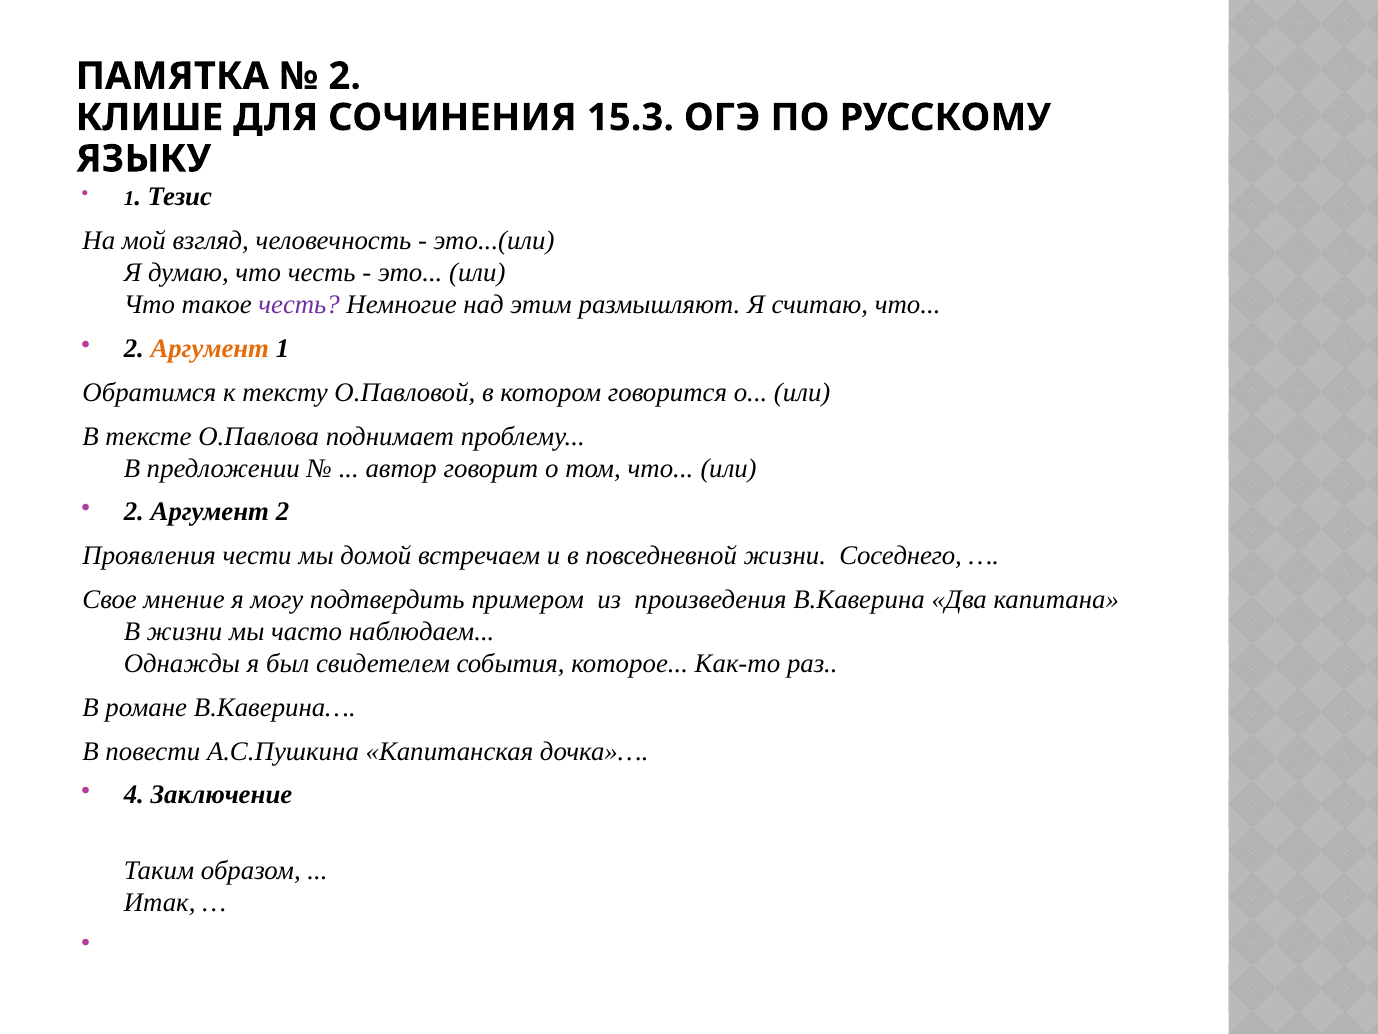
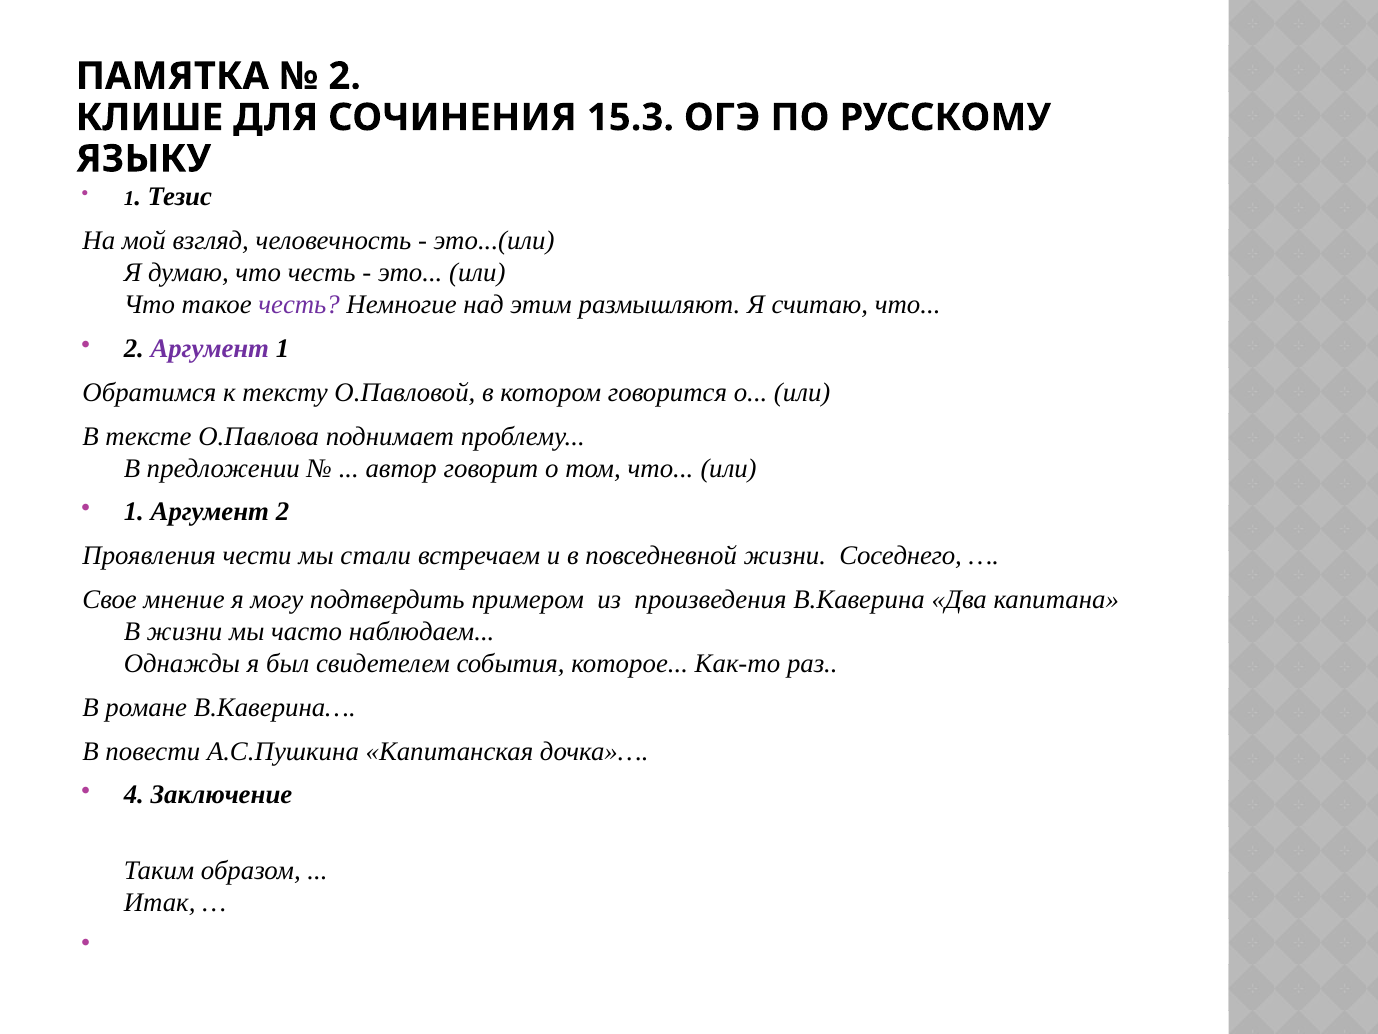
Аргумент at (210, 349) colour: orange -> purple
2 at (134, 512): 2 -> 1
домой: домой -> стали
